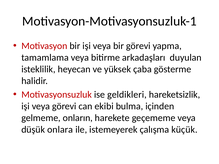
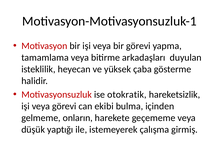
geldikleri: geldikleri -> otokratik
onlara: onlara -> yaptığı
küçük: küçük -> girmiş
